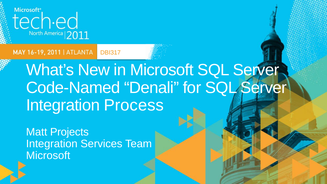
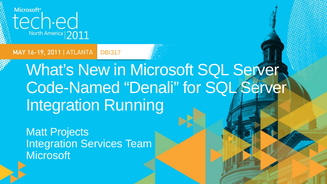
Process: Process -> Running
